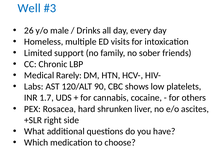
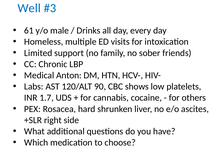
26: 26 -> 61
Rarely: Rarely -> Anton
